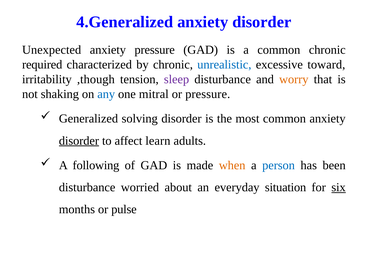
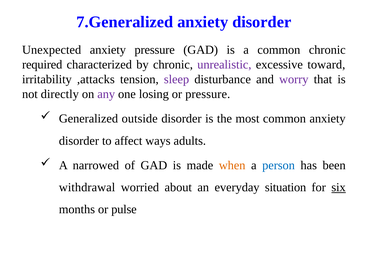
4.Generalized: 4.Generalized -> 7.Generalized
unrealistic colour: blue -> purple
,though: ,though -> ,attacks
worry colour: orange -> purple
shaking: shaking -> directly
any colour: blue -> purple
mitral: mitral -> losing
solving: solving -> outside
disorder at (79, 141) underline: present -> none
learn: learn -> ways
following: following -> narrowed
disturbance at (87, 187): disturbance -> withdrawal
